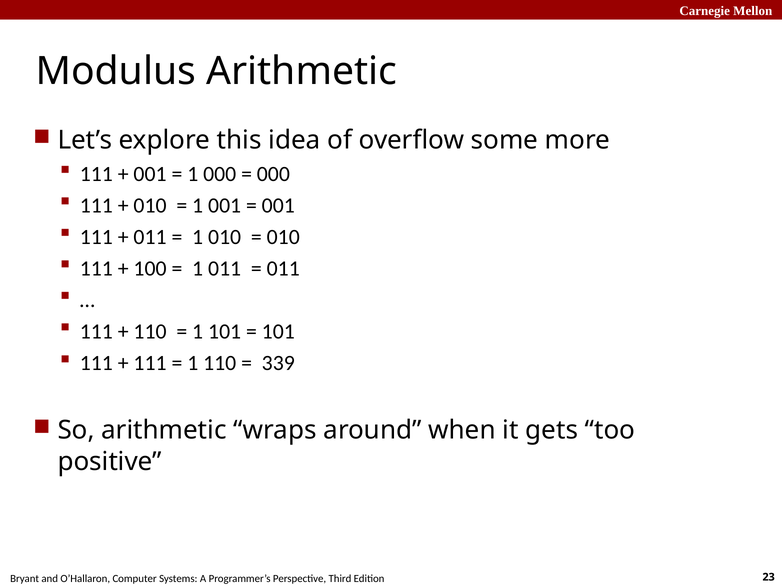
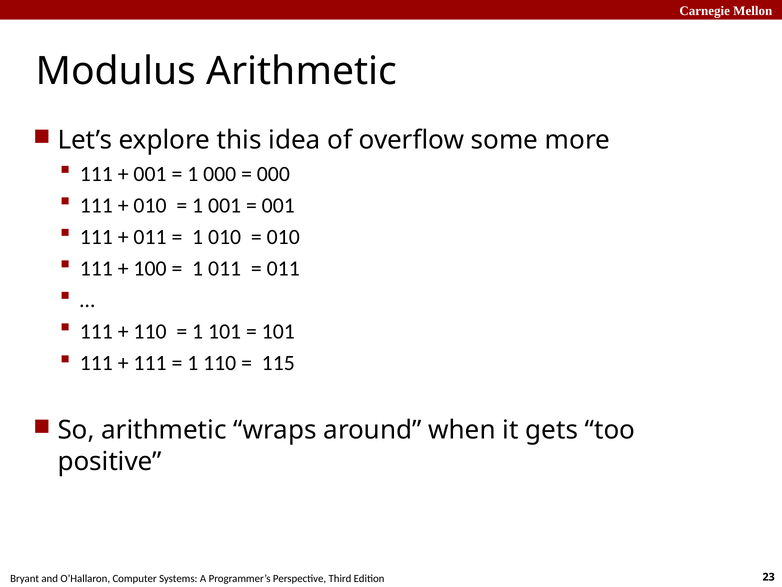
339: 339 -> 115
